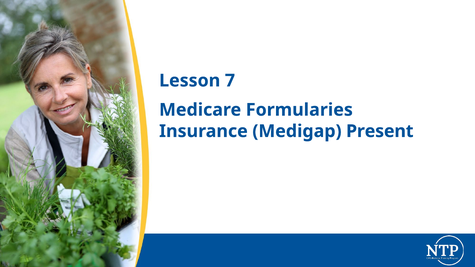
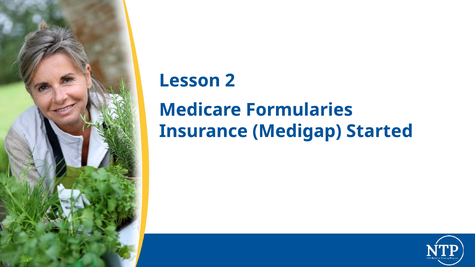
7: 7 -> 2
Present: Present -> Started
